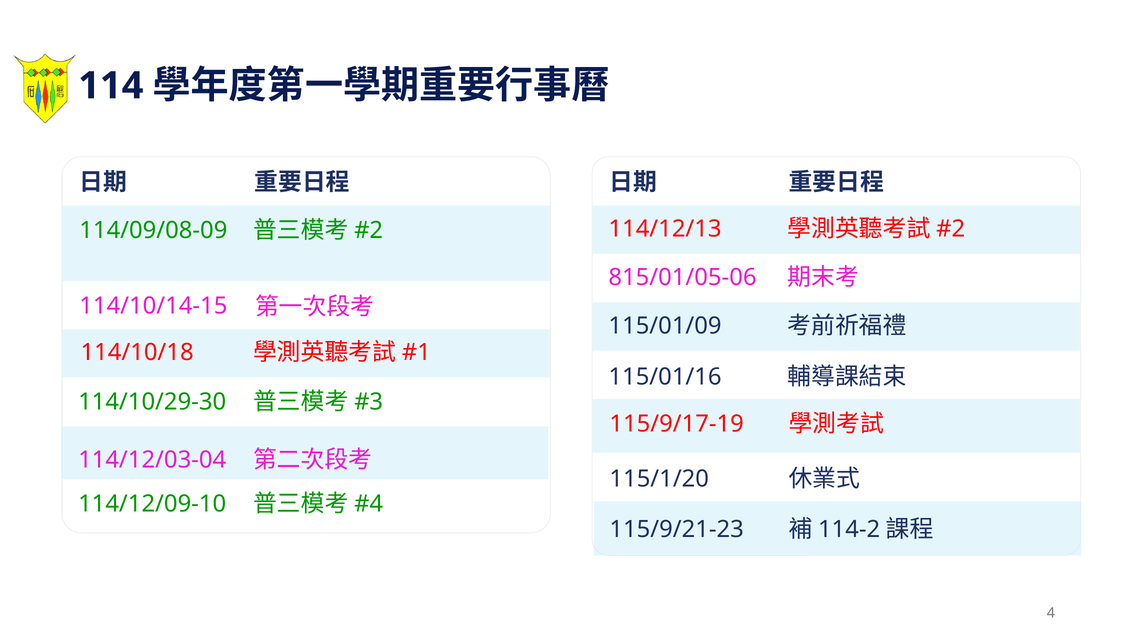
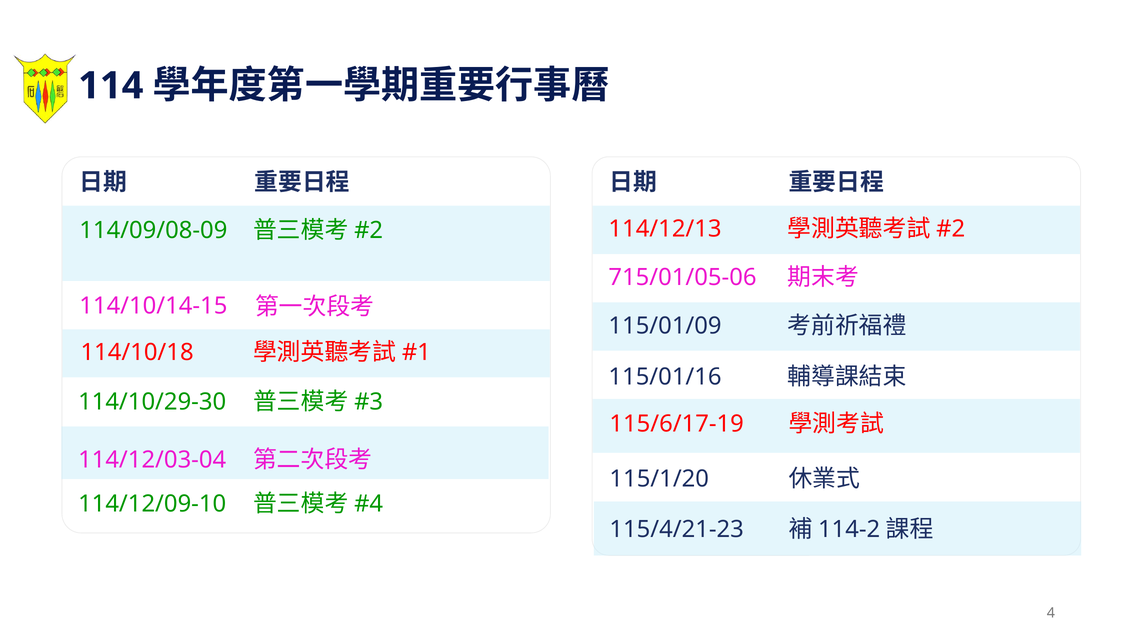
815/01/05-06: 815/01/05-06 -> 715/01/05-06
115/9/17-19: 115/9/17-19 -> 115/6/17-19
115/9/21-23: 115/9/21-23 -> 115/4/21-23
